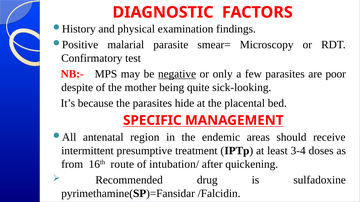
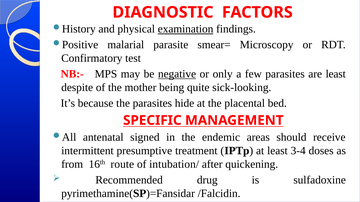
examination underline: none -> present
are poor: poor -> least
region: region -> signed
